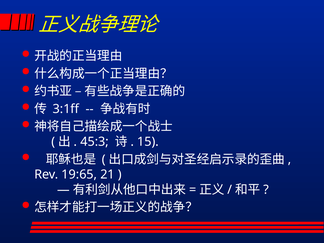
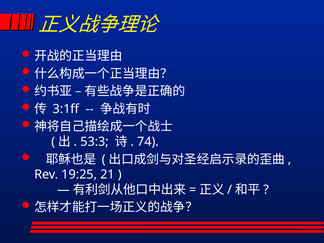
45:3: 45:3 -> 53:3
15: 15 -> 74
19:65: 19:65 -> 19:25
